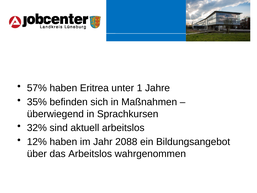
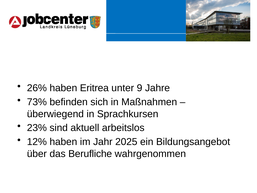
57%: 57% -> 26%
1: 1 -> 9
35%: 35% -> 73%
32%: 32% -> 23%
2088: 2088 -> 2025
das Arbeitslos: Arbeitslos -> Berufliche
